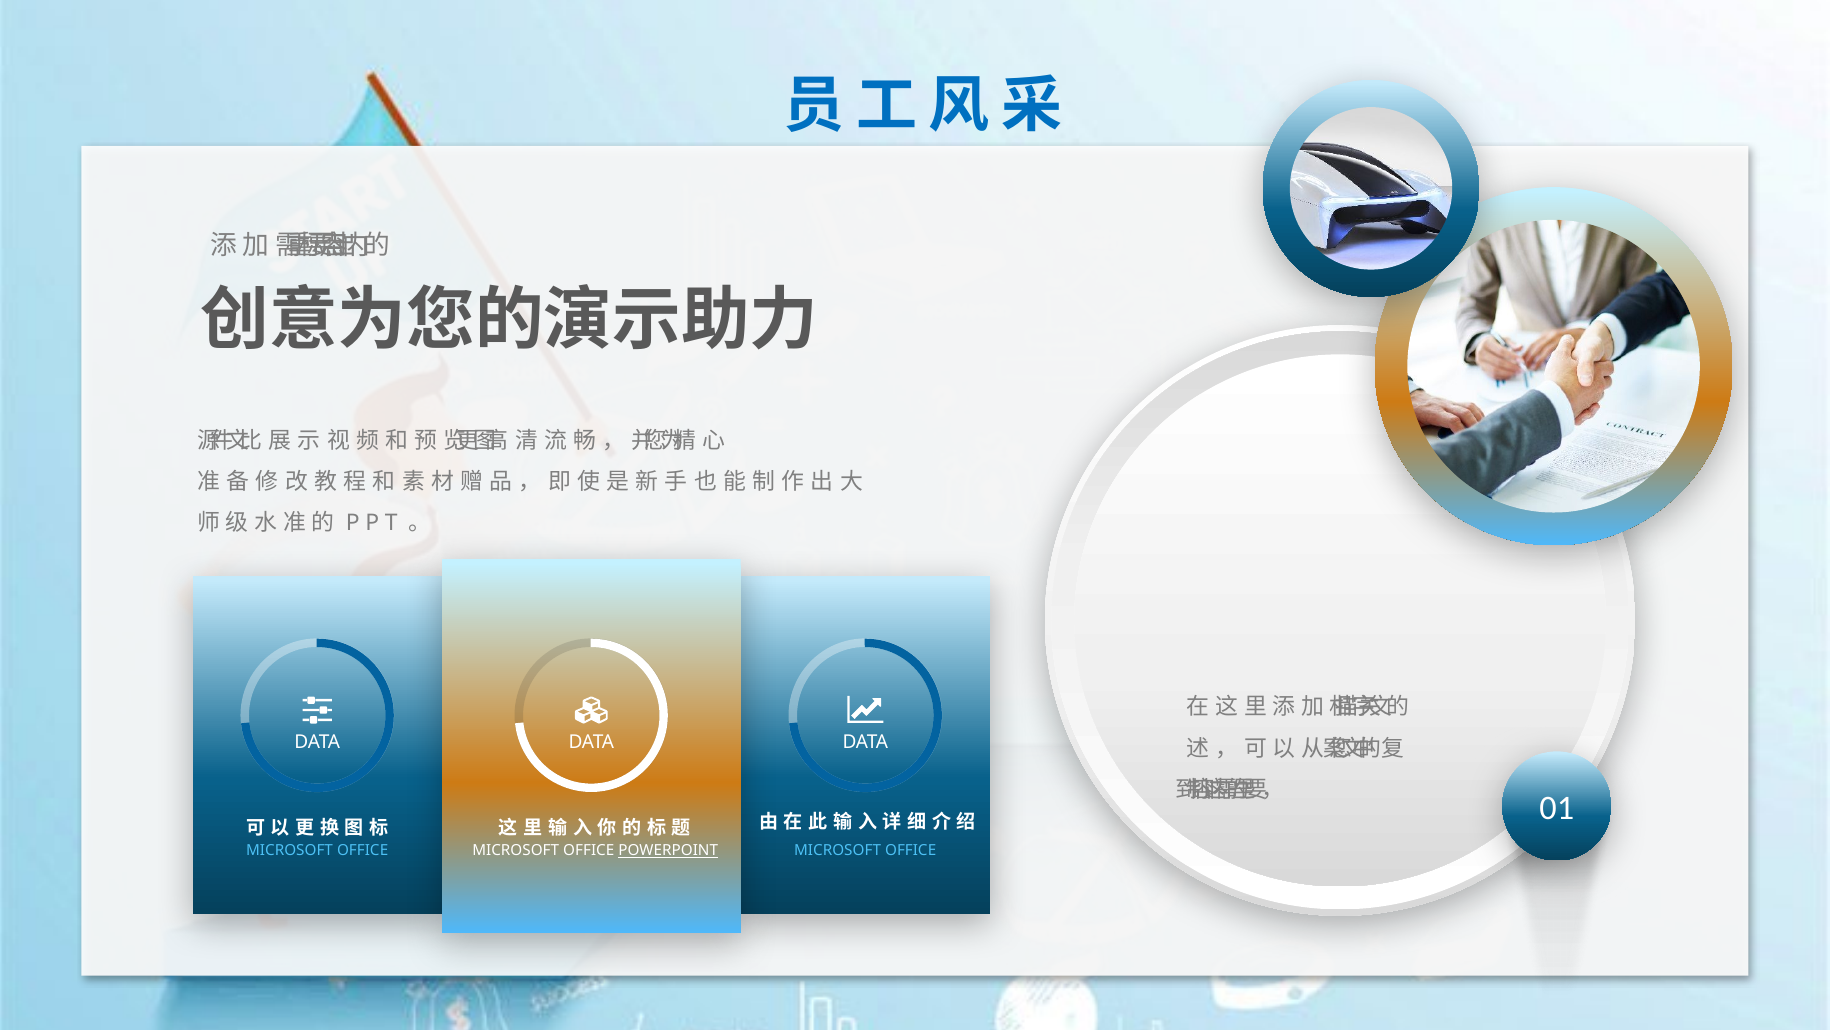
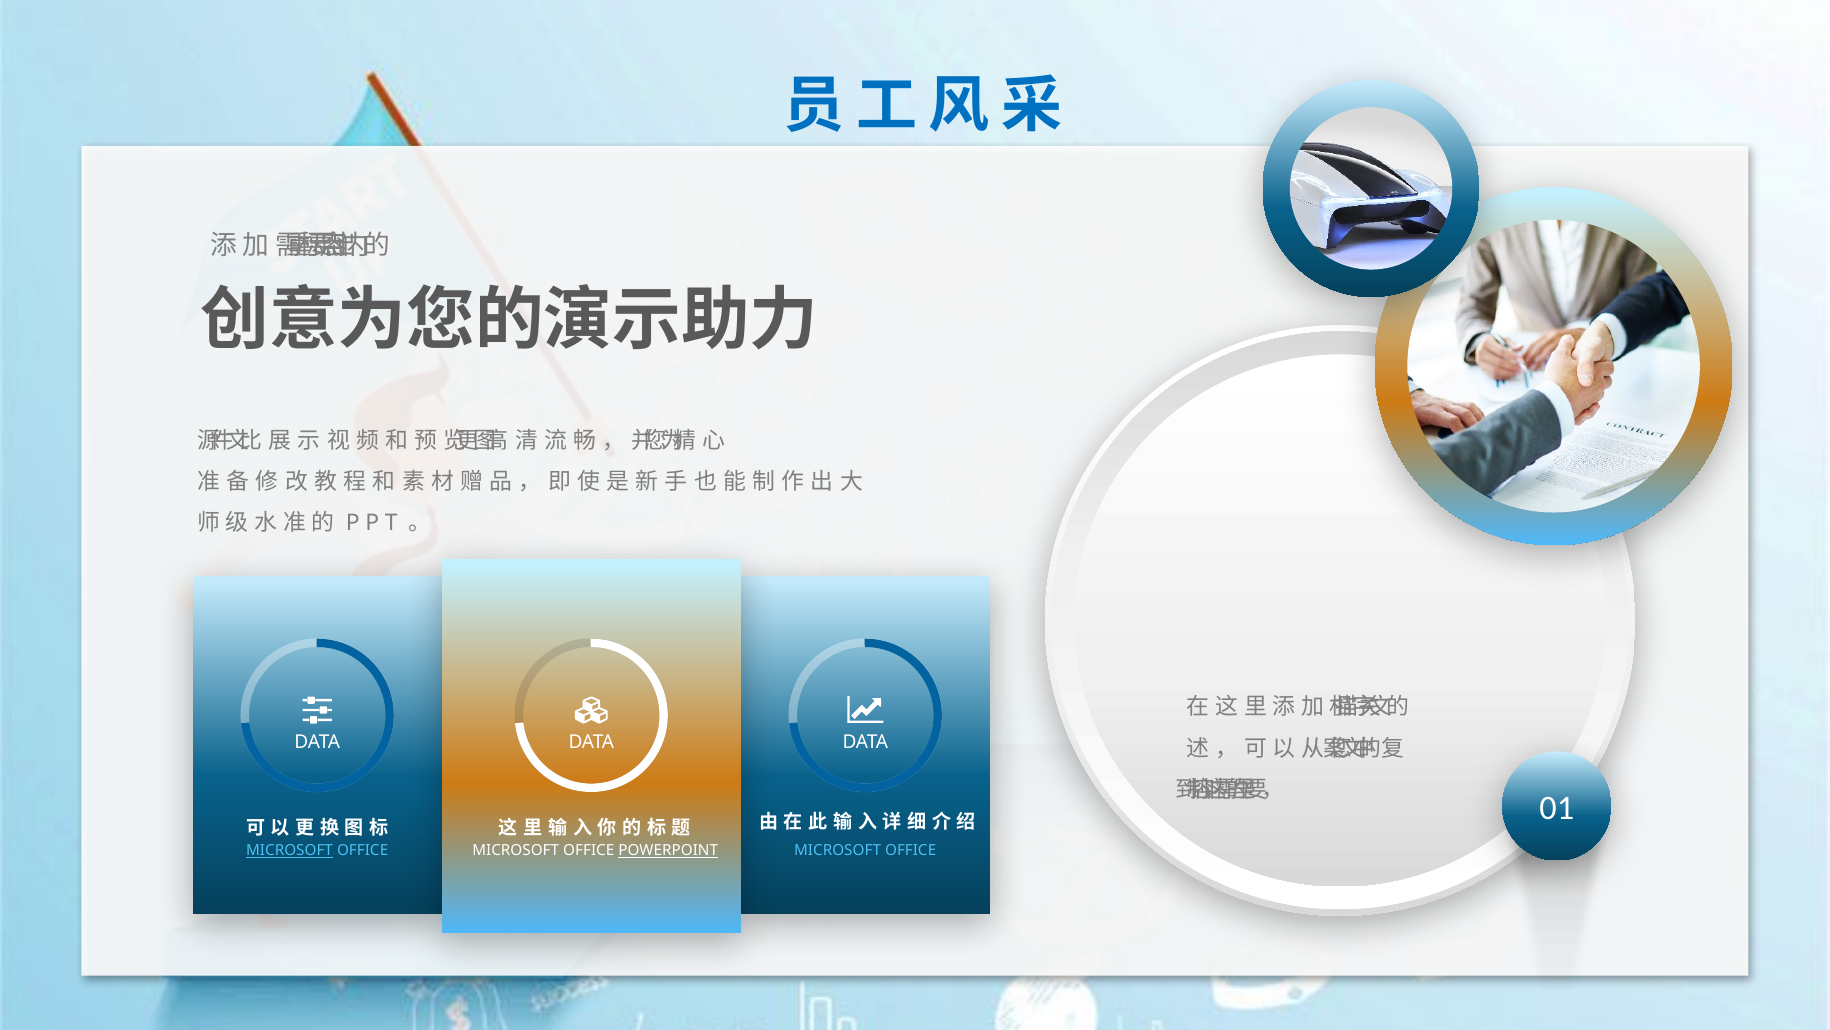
MICROSOFT at (290, 850) underline: none -> present
